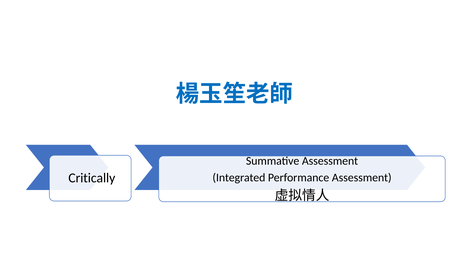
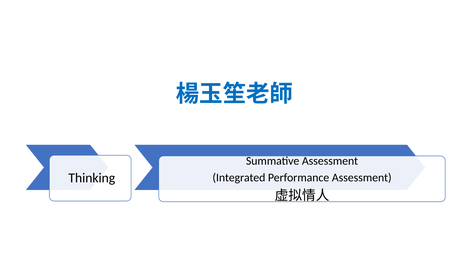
Critically: Critically -> Thinking
